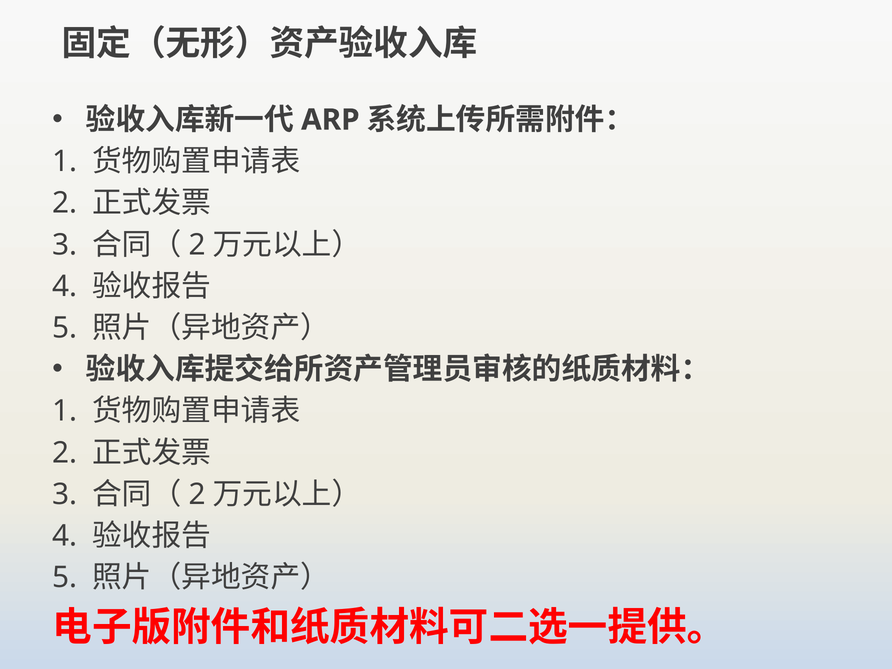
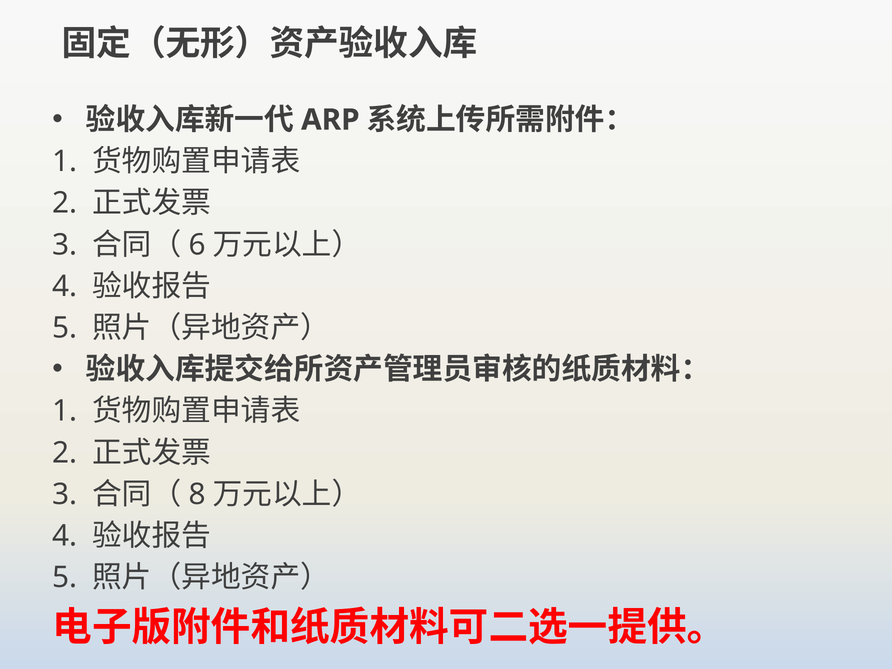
2 at (197, 245): 2 -> 6
2 at (197, 494): 2 -> 8
